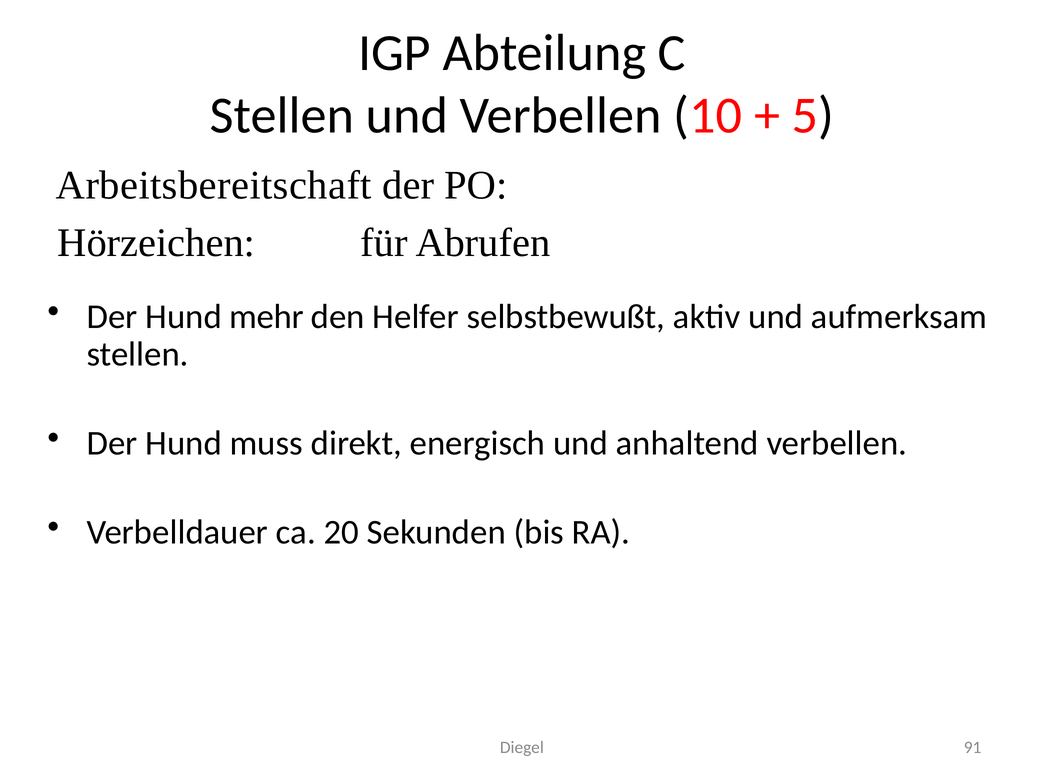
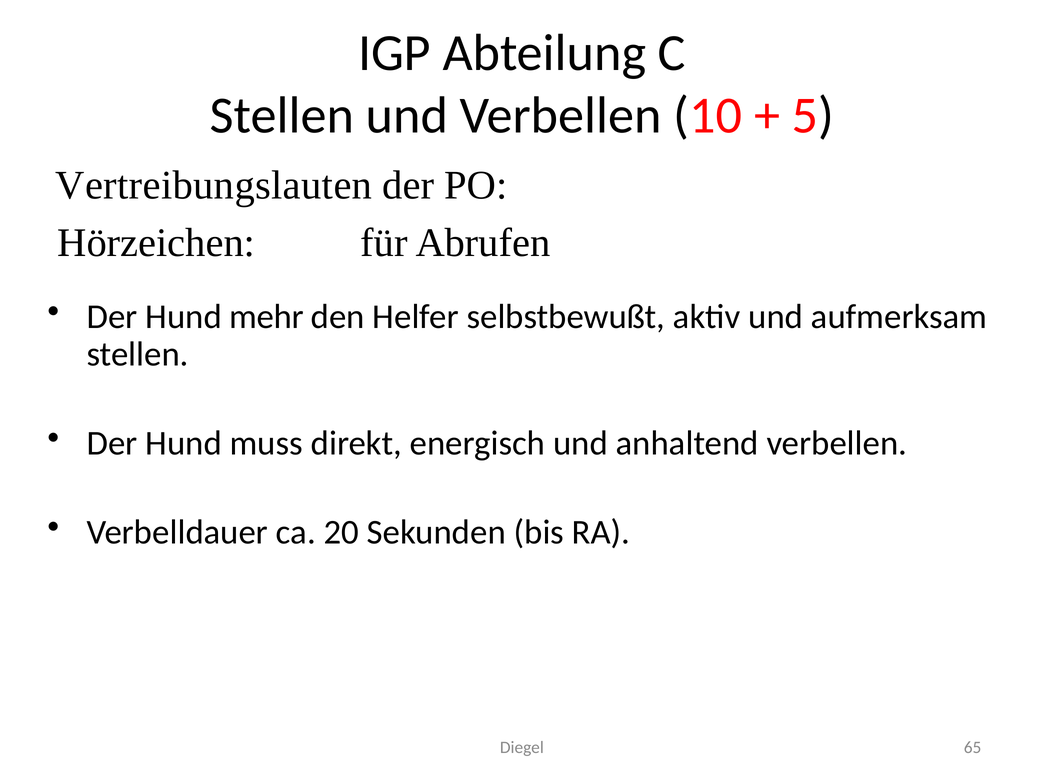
Arbeitsbereitschaft: Arbeitsbereitschaft -> Vertreibungslauten
91: 91 -> 65
